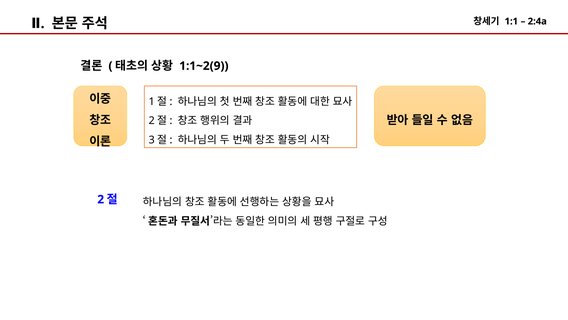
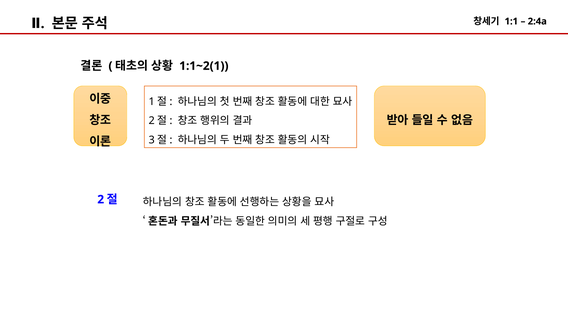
1:1~2(9: 1:1~2(9 -> 1:1~2(1
